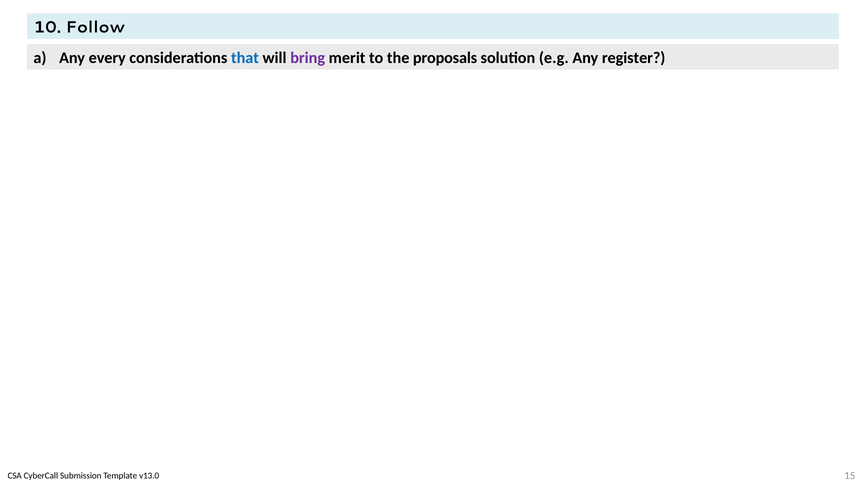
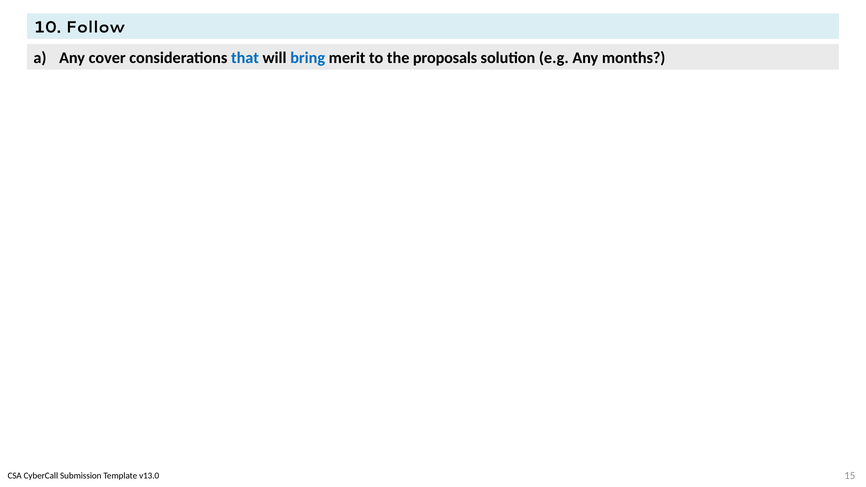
every: every -> cover
bring colour: purple -> blue
register: register -> months
